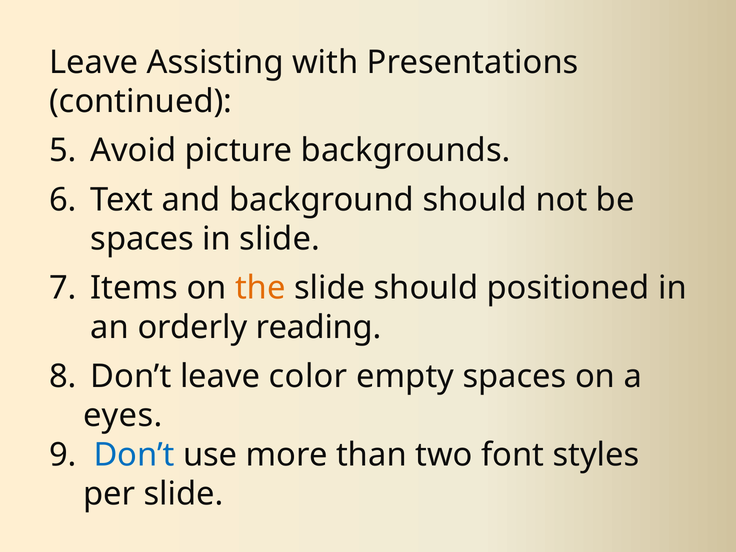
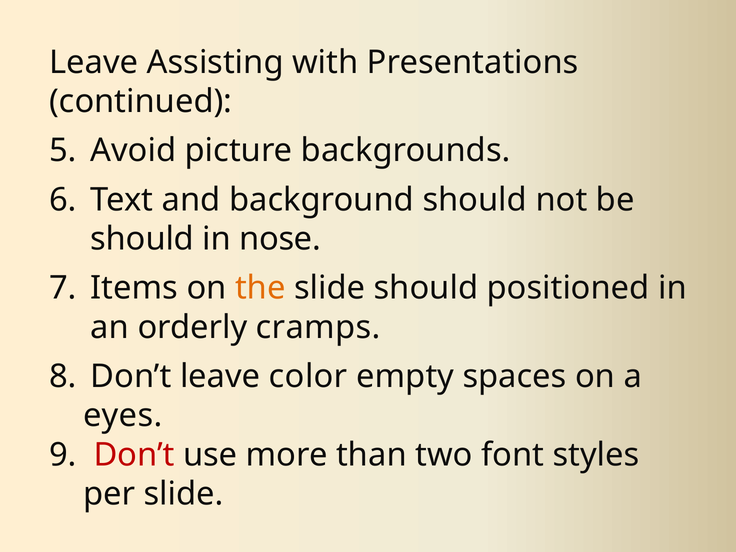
spaces at (142, 239): spaces -> should
in slide: slide -> nose
reading: reading -> cramps
Don’t at (134, 455) colour: blue -> red
